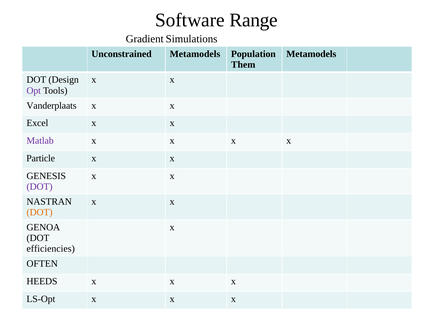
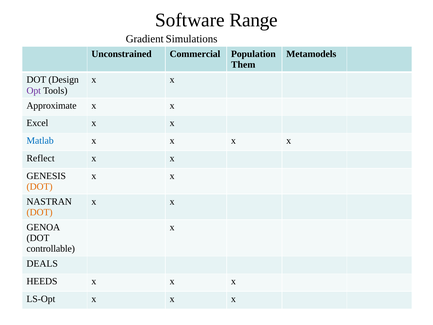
Unconstrained Metamodels: Metamodels -> Commercial
Vanderplaats: Vanderplaats -> Approximate
Matlab colour: purple -> blue
Particle: Particle -> Reflect
DOT at (40, 186) colour: purple -> orange
efficiencies: efficiencies -> controllable
OFTEN: OFTEN -> DEALS
